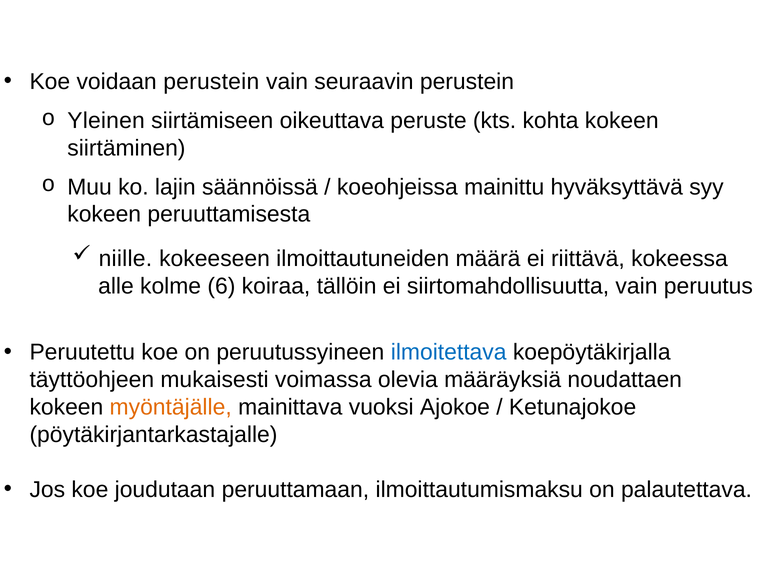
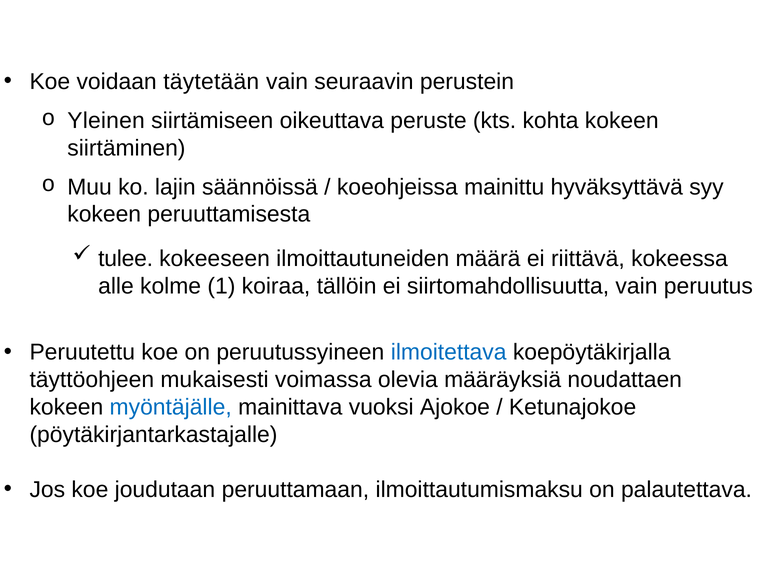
voidaan perustein: perustein -> täytetään
niille: niille -> tulee
6: 6 -> 1
myöntäjälle colour: orange -> blue
